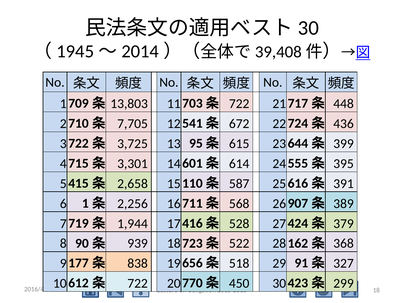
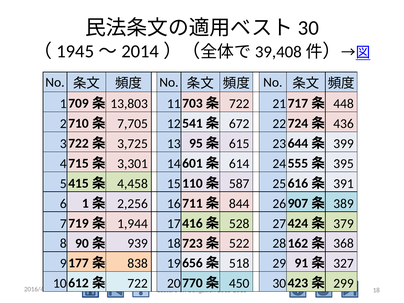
2,658: 2,658 -> 4,458
568: 568 -> 844
